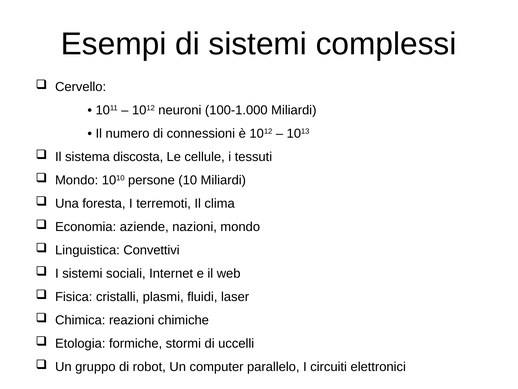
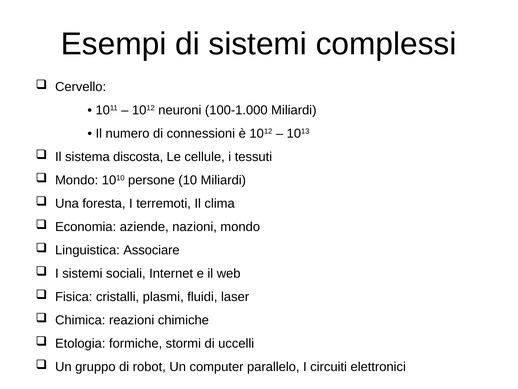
Convettivi: Convettivi -> Associare
